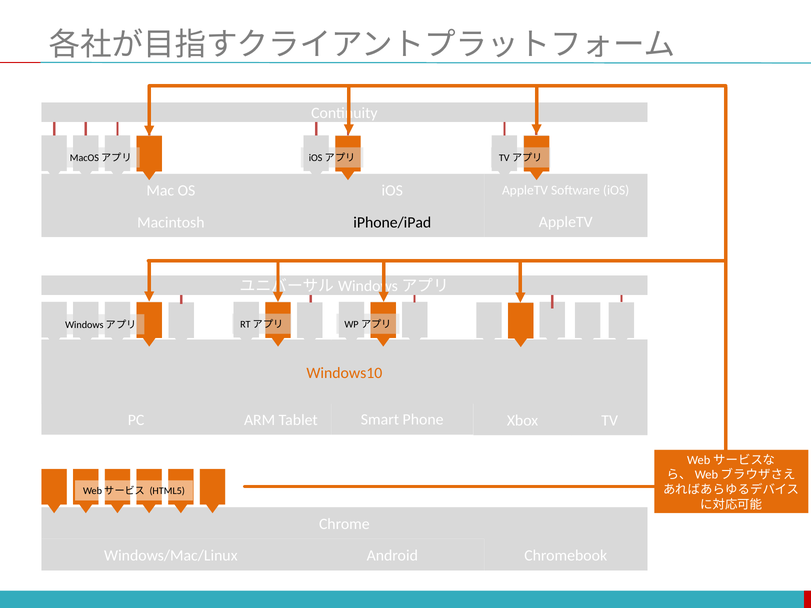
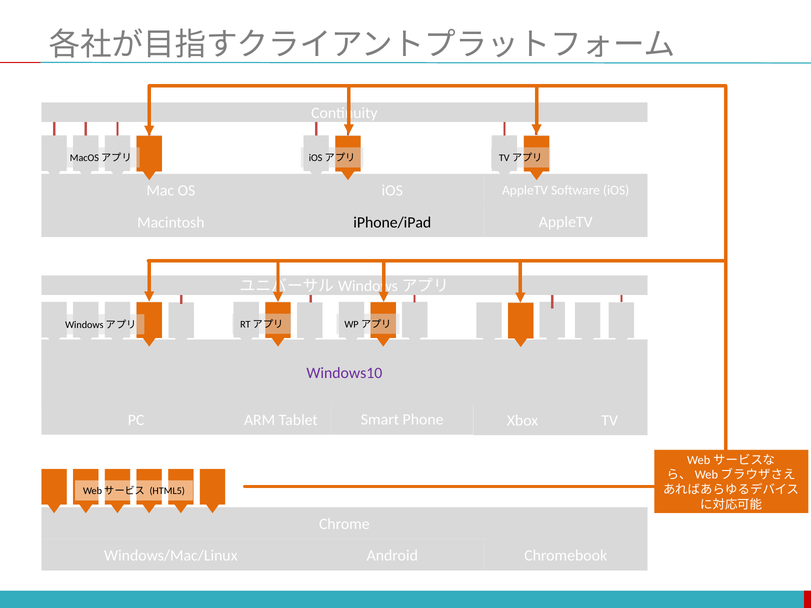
Windows10 colour: orange -> purple
